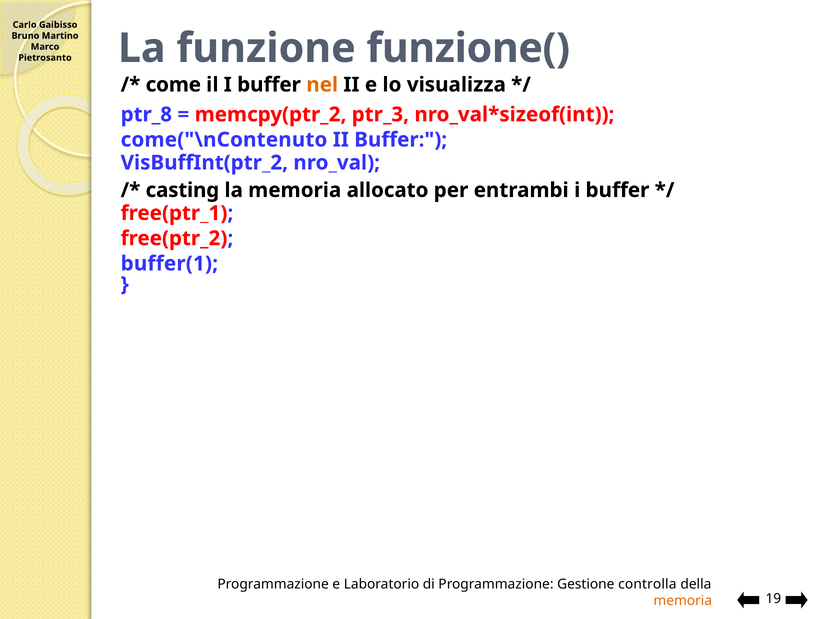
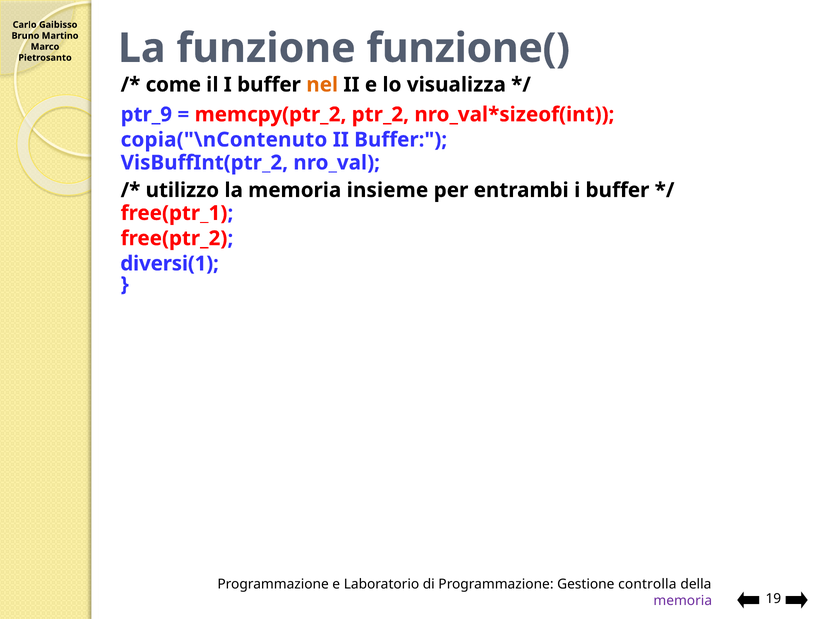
ptr_8: ptr_8 -> ptr_9
ptr_3: ptr_3 -> ptr_2
come("\nContenuto: come("\nContenuto -> copia("\nContenuto
casting: casting -> utilizzo
allocato: allocato -> insieme
buffer(1: buffer(1 -> diversi(1
memoria at (683, 600) colour: orange -> purple
